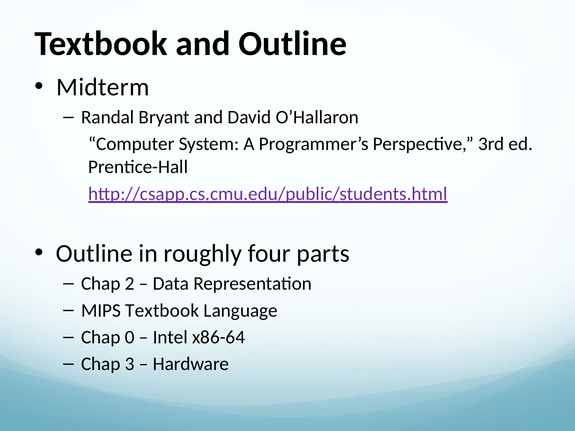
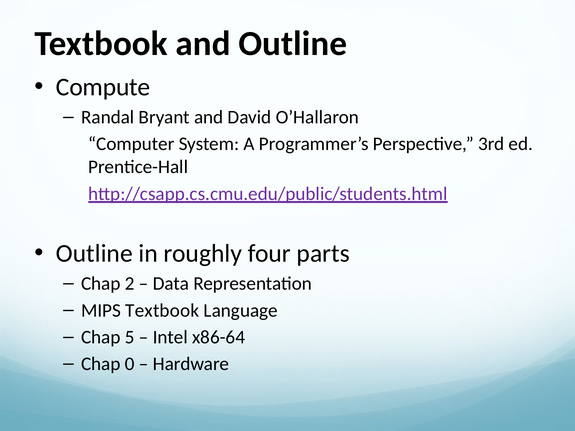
Midterm: Midterm -> Compute
0: 0 -> 5
3: 3 -> 0
